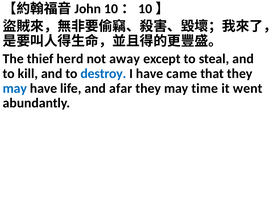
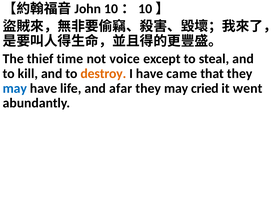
herd: herd -> time
away: away -> voice
destroy colour: blue -> orange
time: time -> cried
